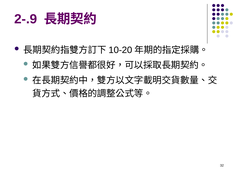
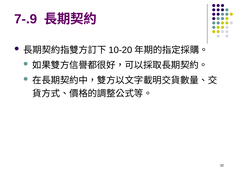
2-.9: 2-.9 -> 7-.9
